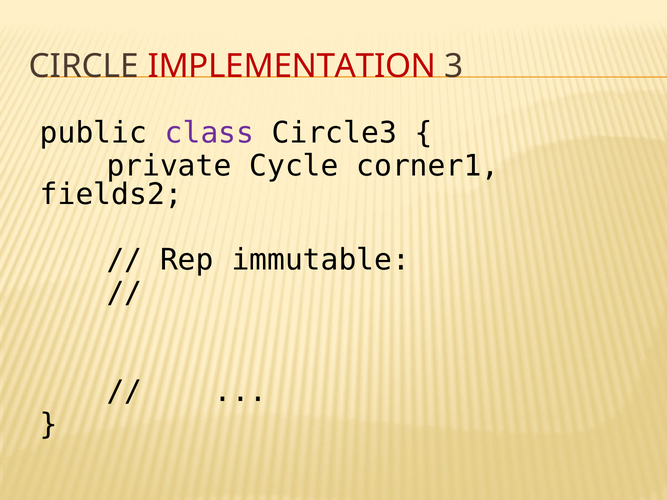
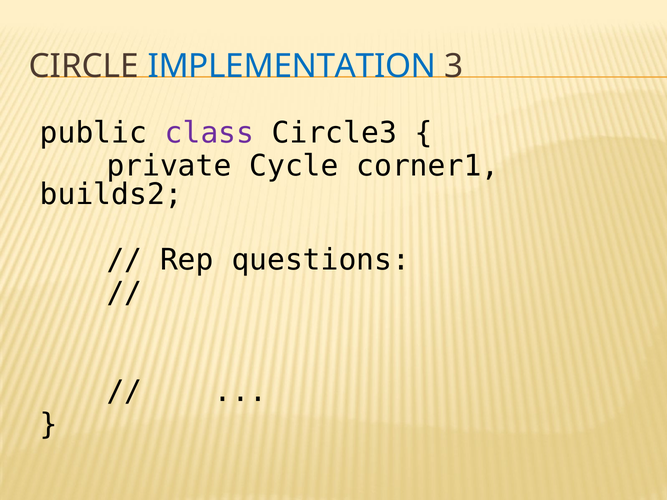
IMPLEMENTATION colour: red -> blue
fields2: fields2 -> builds2
immutable: immutable -> questions
